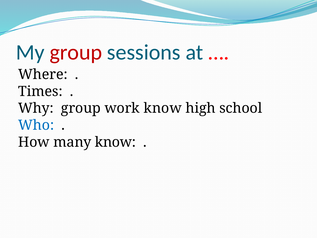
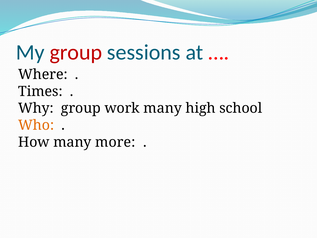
work know: know -> many
Who colour: blue -> orange
many know: know -> more
